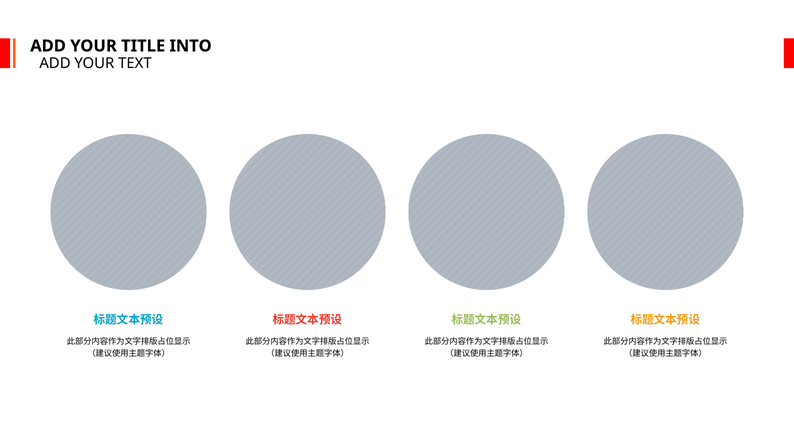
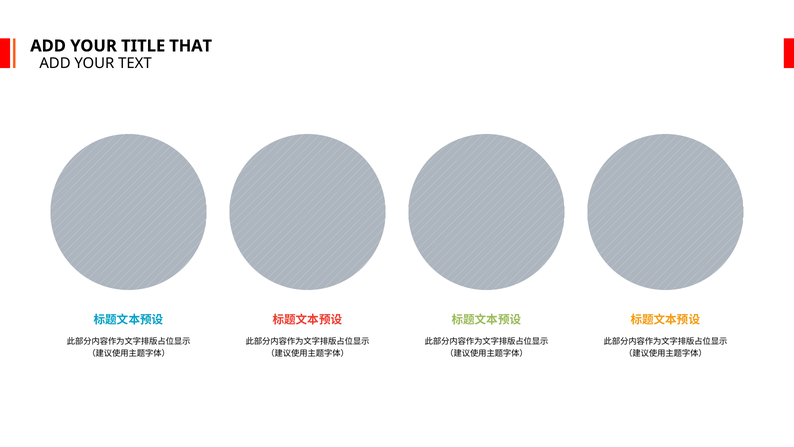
INTO: INTO -> THAT
